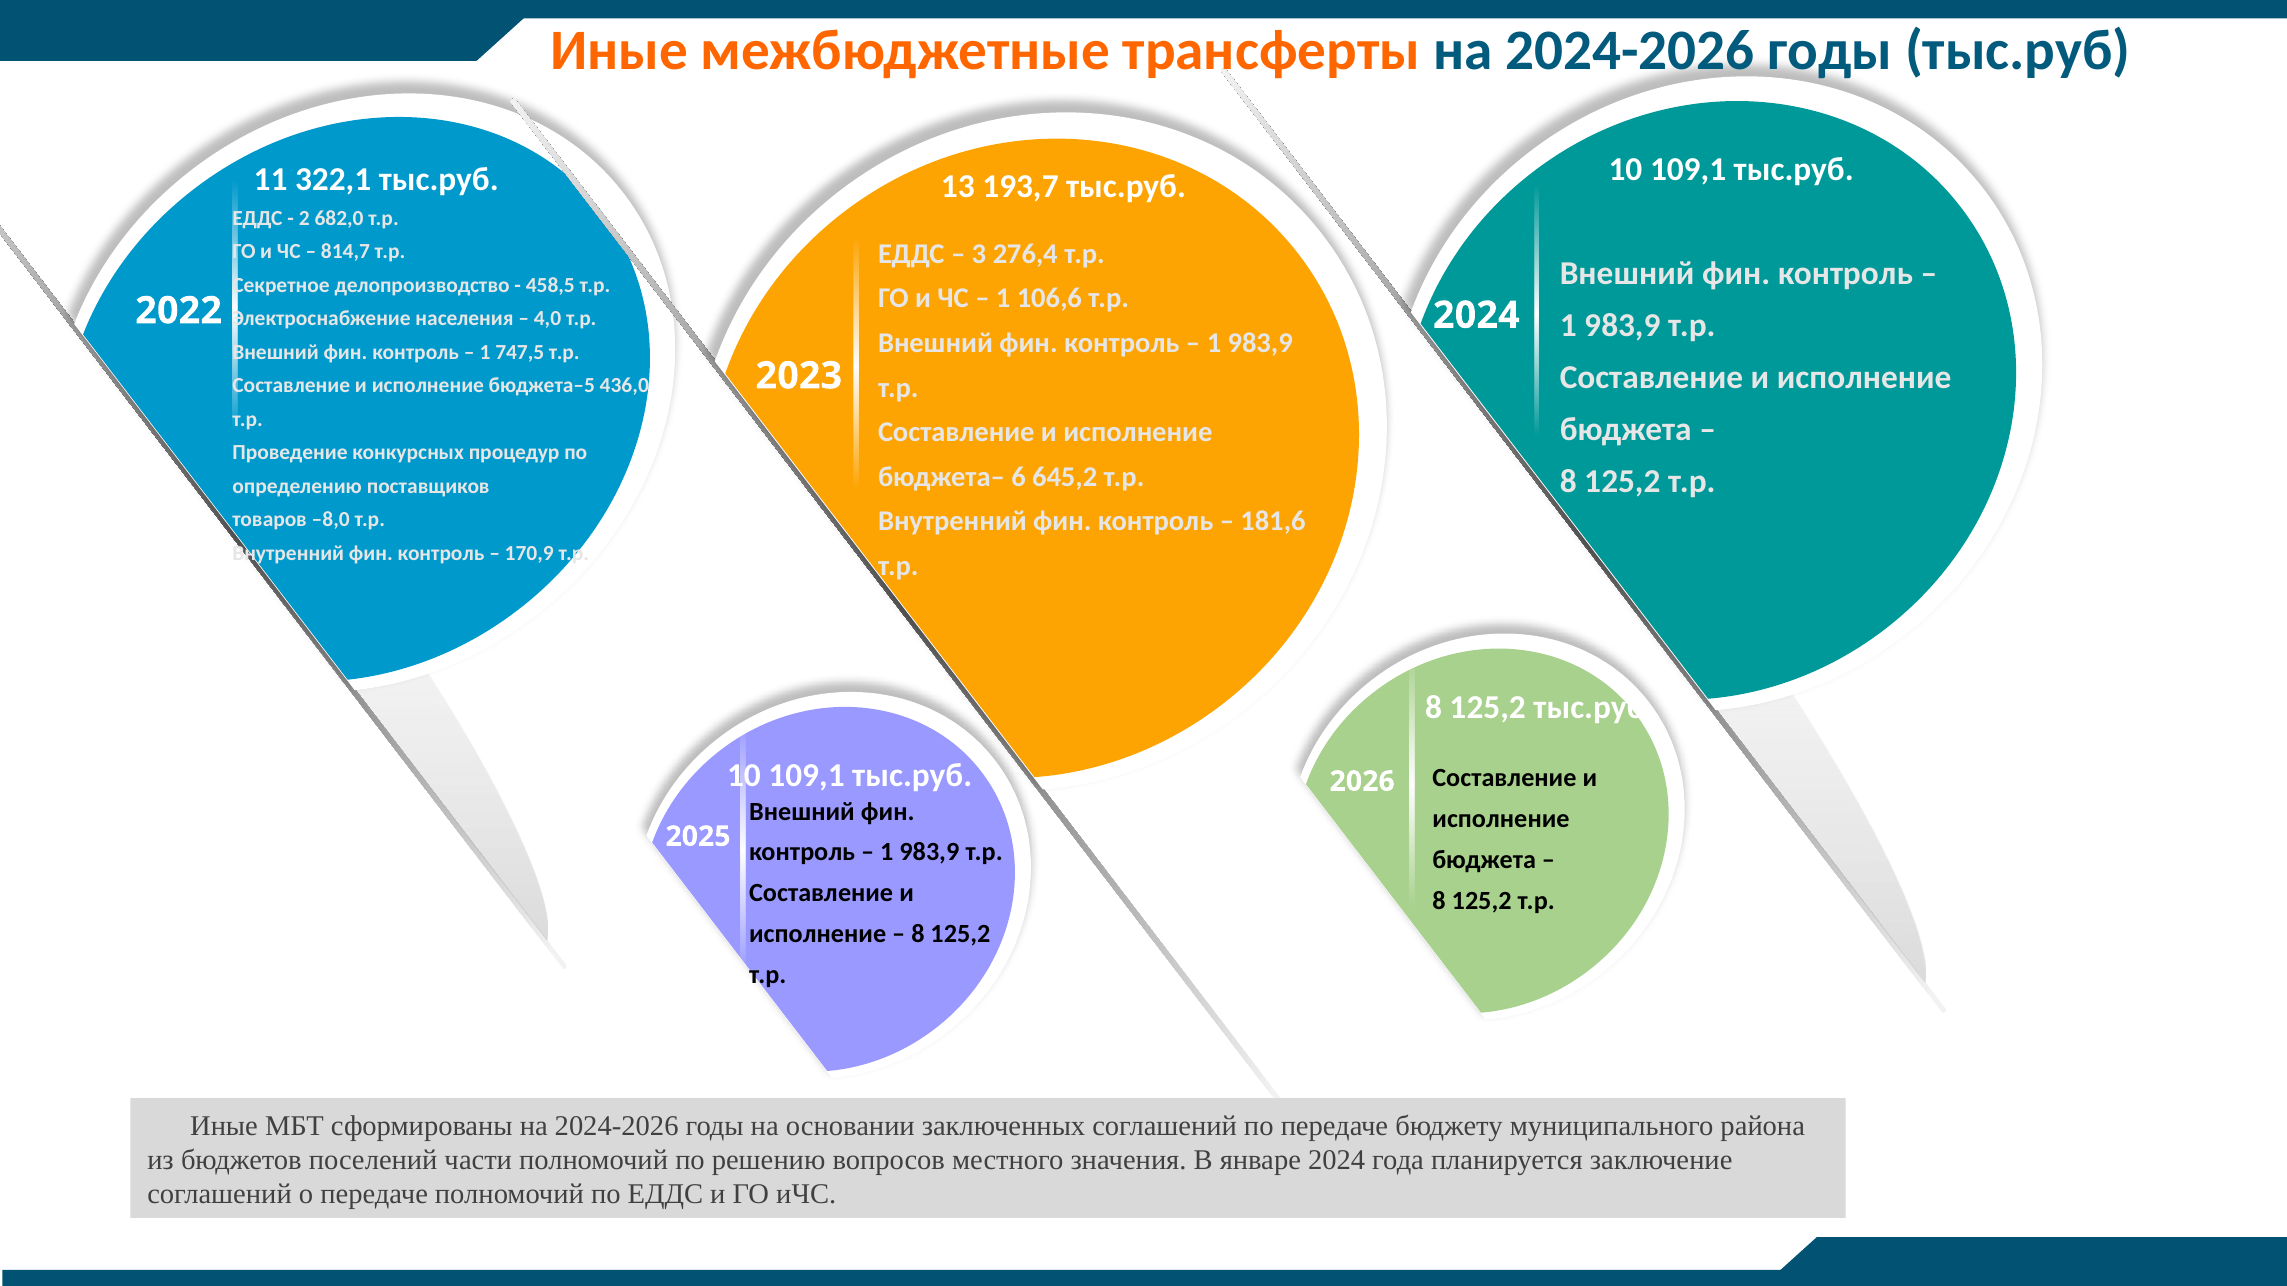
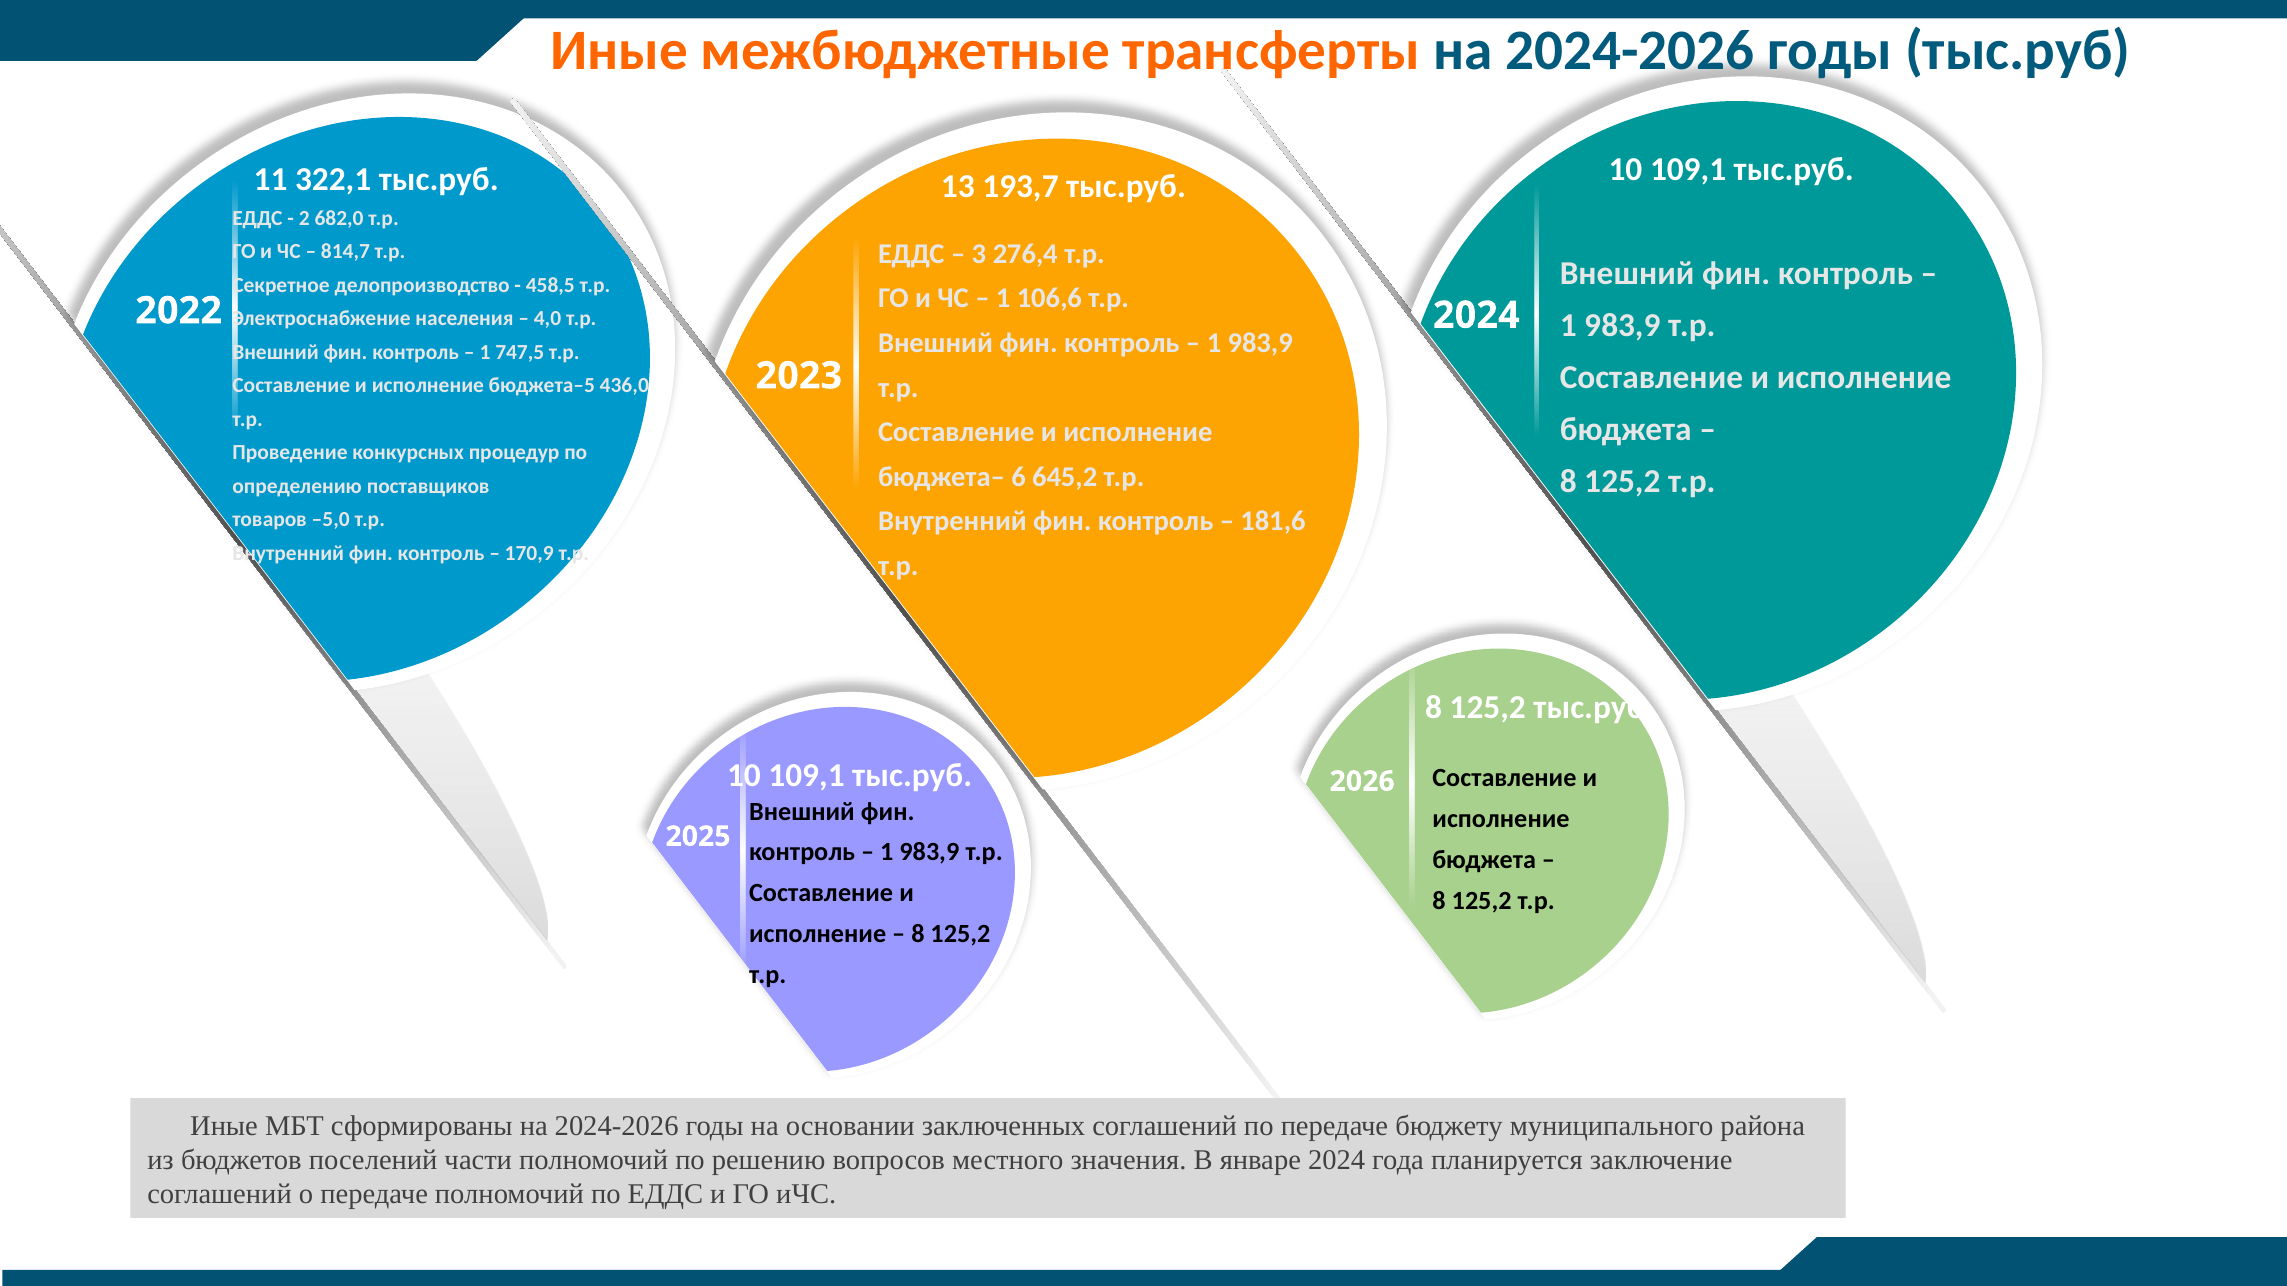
–8,0: –8,0 -> –5,0
